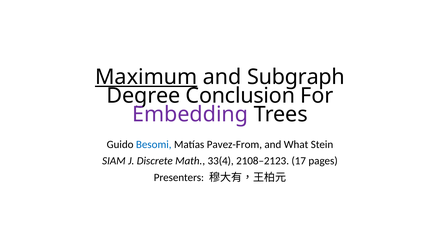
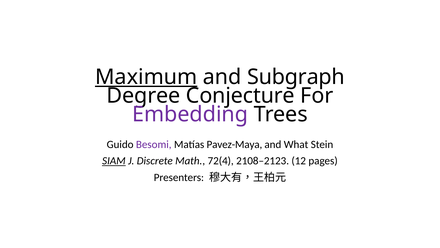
Conclusion: Conclusion -> Conjecture
Besomi colour: blue -> purple
Pavez-From: Pavez-From -> Pavez-Maya
SIAM underline: none -> present
33(4: 33(4 -> 72(4
17: 17 -> 12
